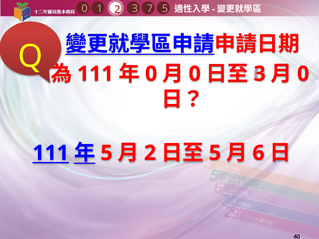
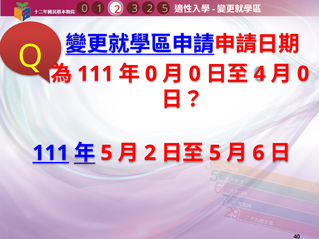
1 7: 7 -> 2
3 at (260, 74): 3 -> 4
